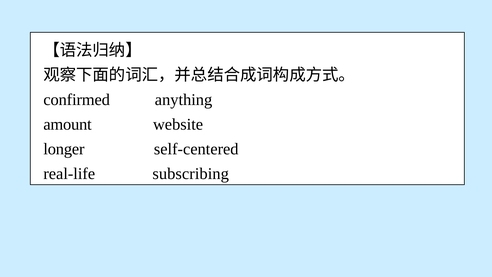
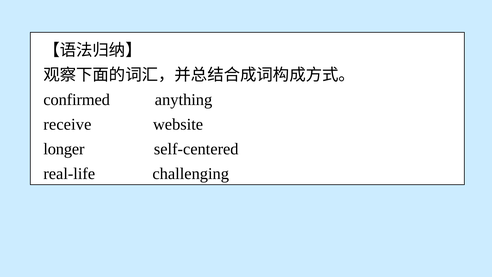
amount: amount -> receive
subscribing: subscribing -> challenging
